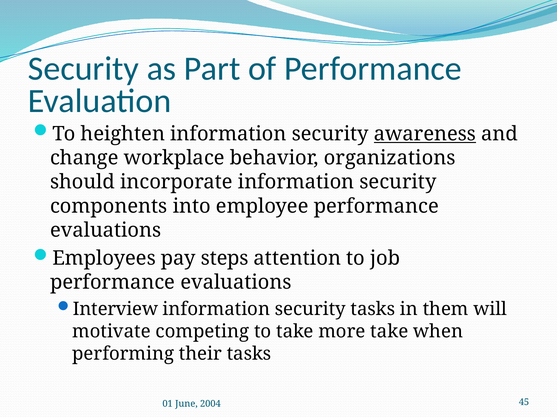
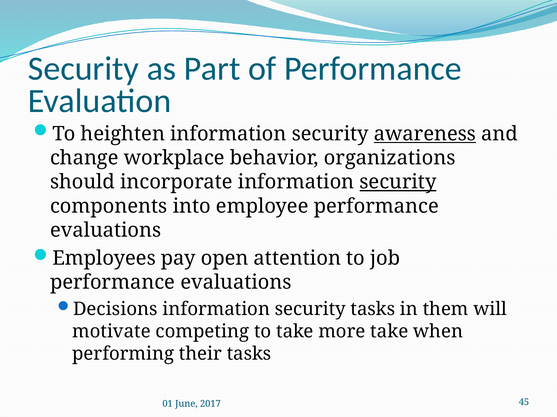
security at (398, 182) underline: none -> present
steps: steps -> open
Interview: Interview -> Decisions
2004: 2004 -> 2017
